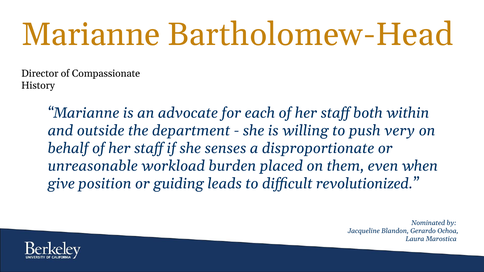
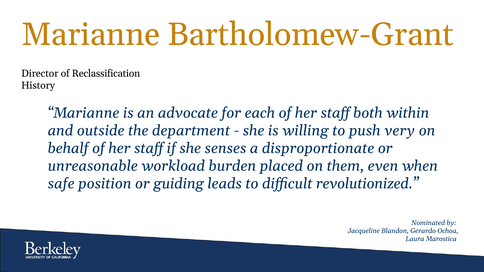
Bartholomew-Head: Bartholomew-Head -> Bartholomew-Grant
Compassionate: Compassionate -> Reclassification
give: give -> safe
